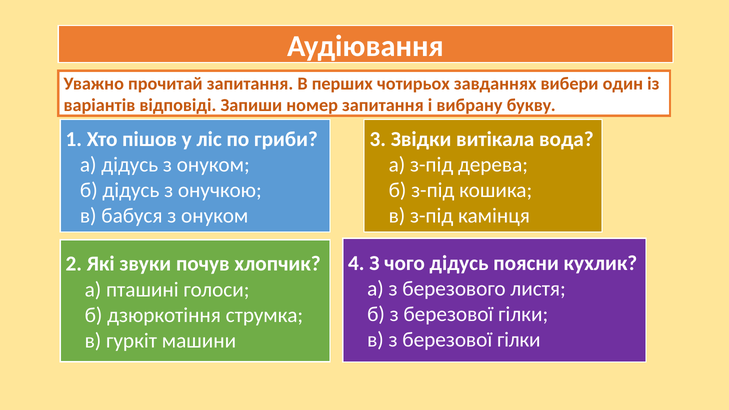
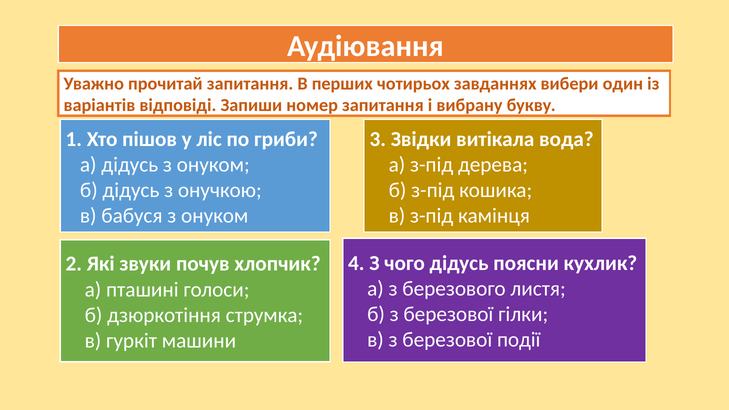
в з березової гілки: гілки -> події
